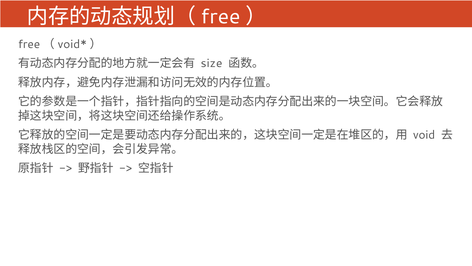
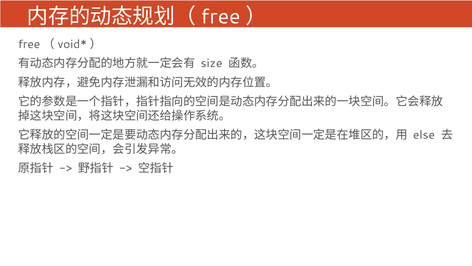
void: void -> else
